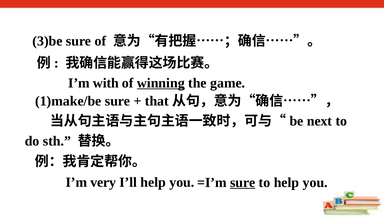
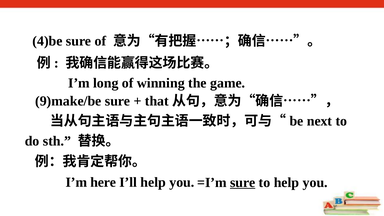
3)be: 3)be -> 4)be
with: with -> long
winning underline: present -> none
1)make/be: 1)make/be -> 9)make/be
very: very -> here
